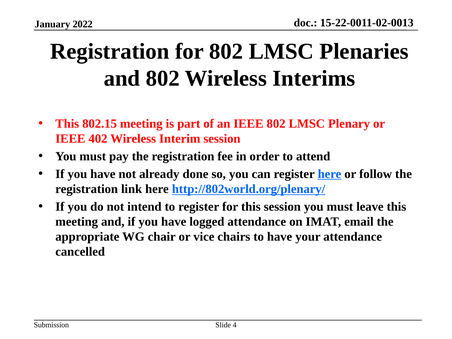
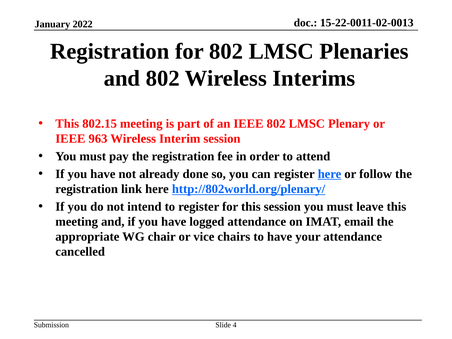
402: 402 -> 963
